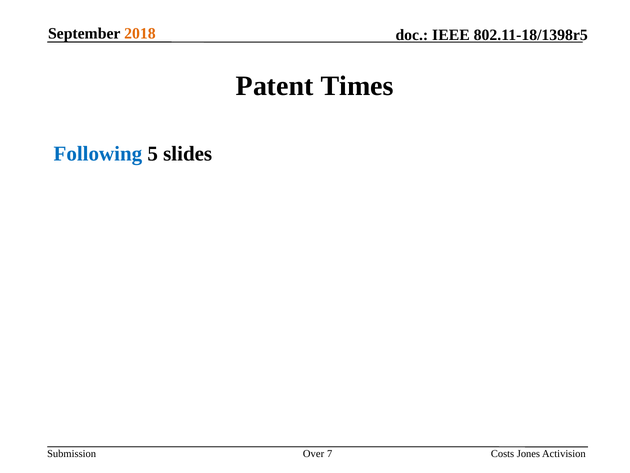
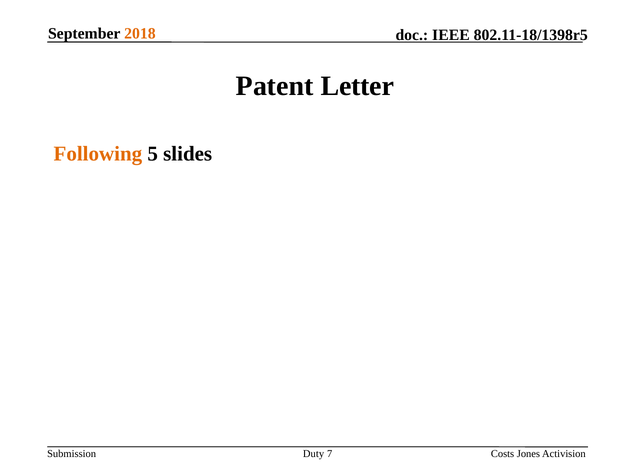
Times: Times -> Letter
Following colour: blue -> orange
Over: Over -> Duty
